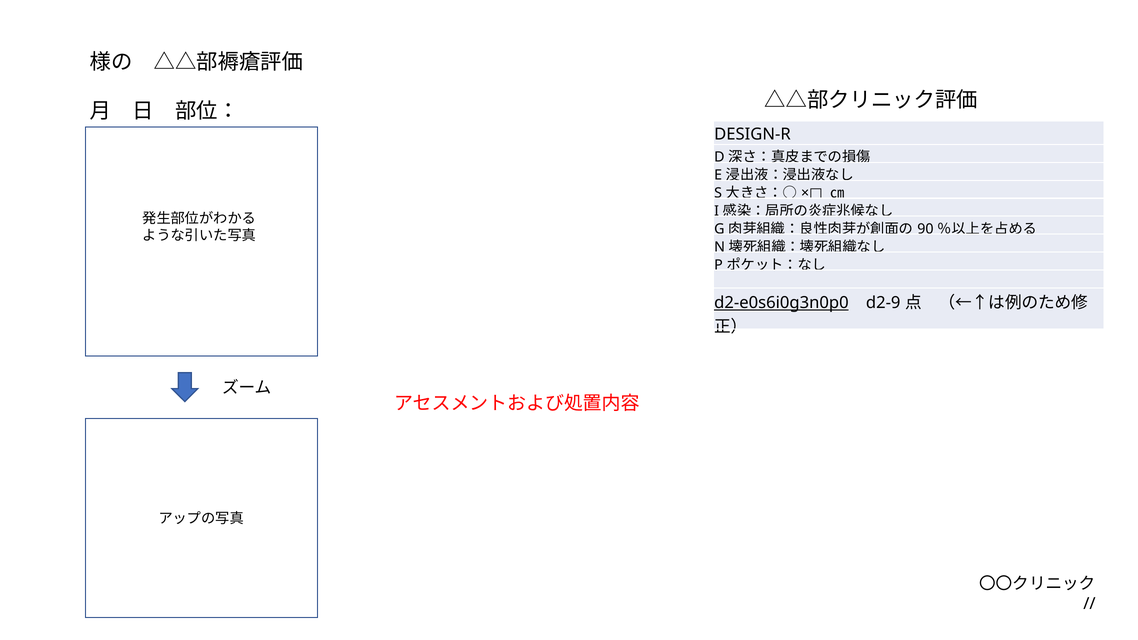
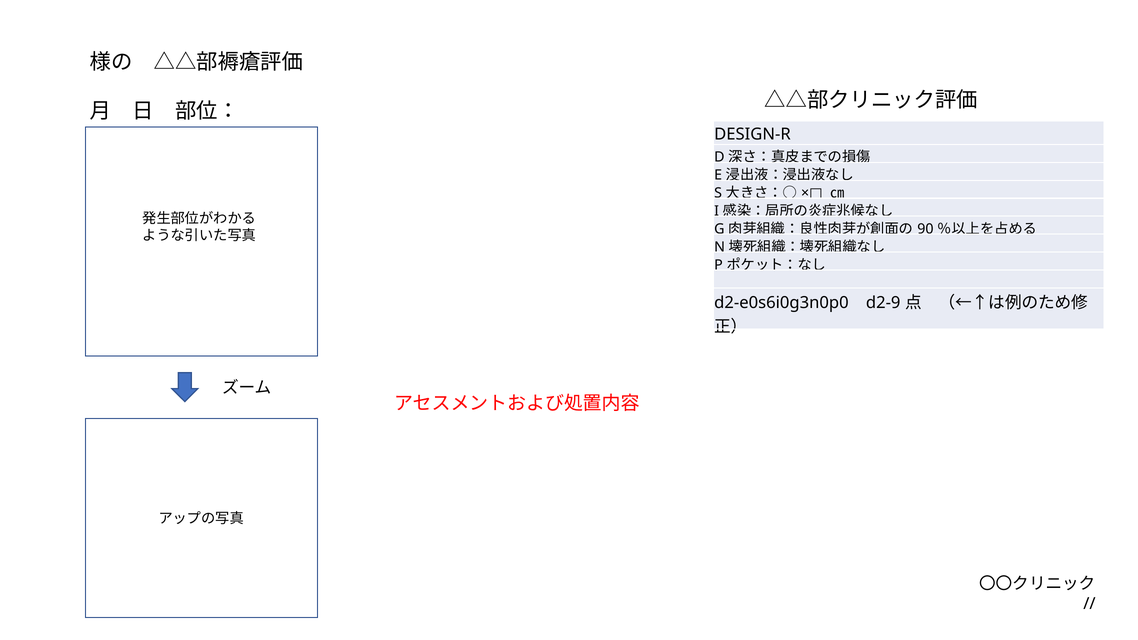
d2-e0s6i0g3n0p0 underline: present -> none
